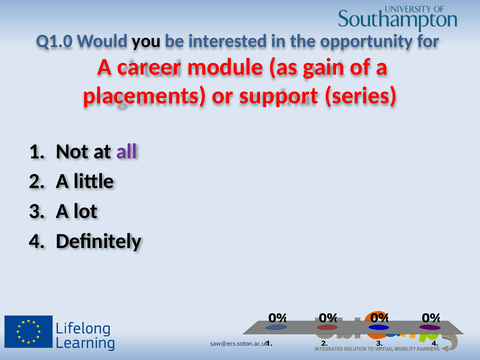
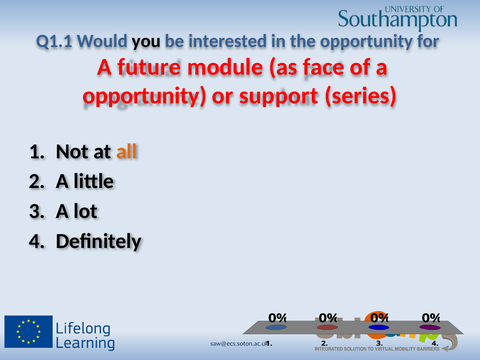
Q1.0: Q1.0 -> Q1.1
career: career -> future
gain: gain -> face
placements at (145, 96): placements -> opportunity
all colour: purple -> orange
